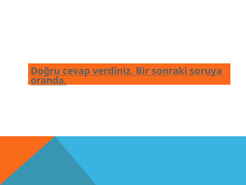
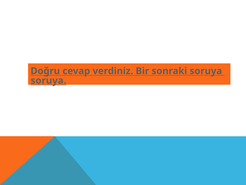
oranda at (49, 80): oranda -> soruya
